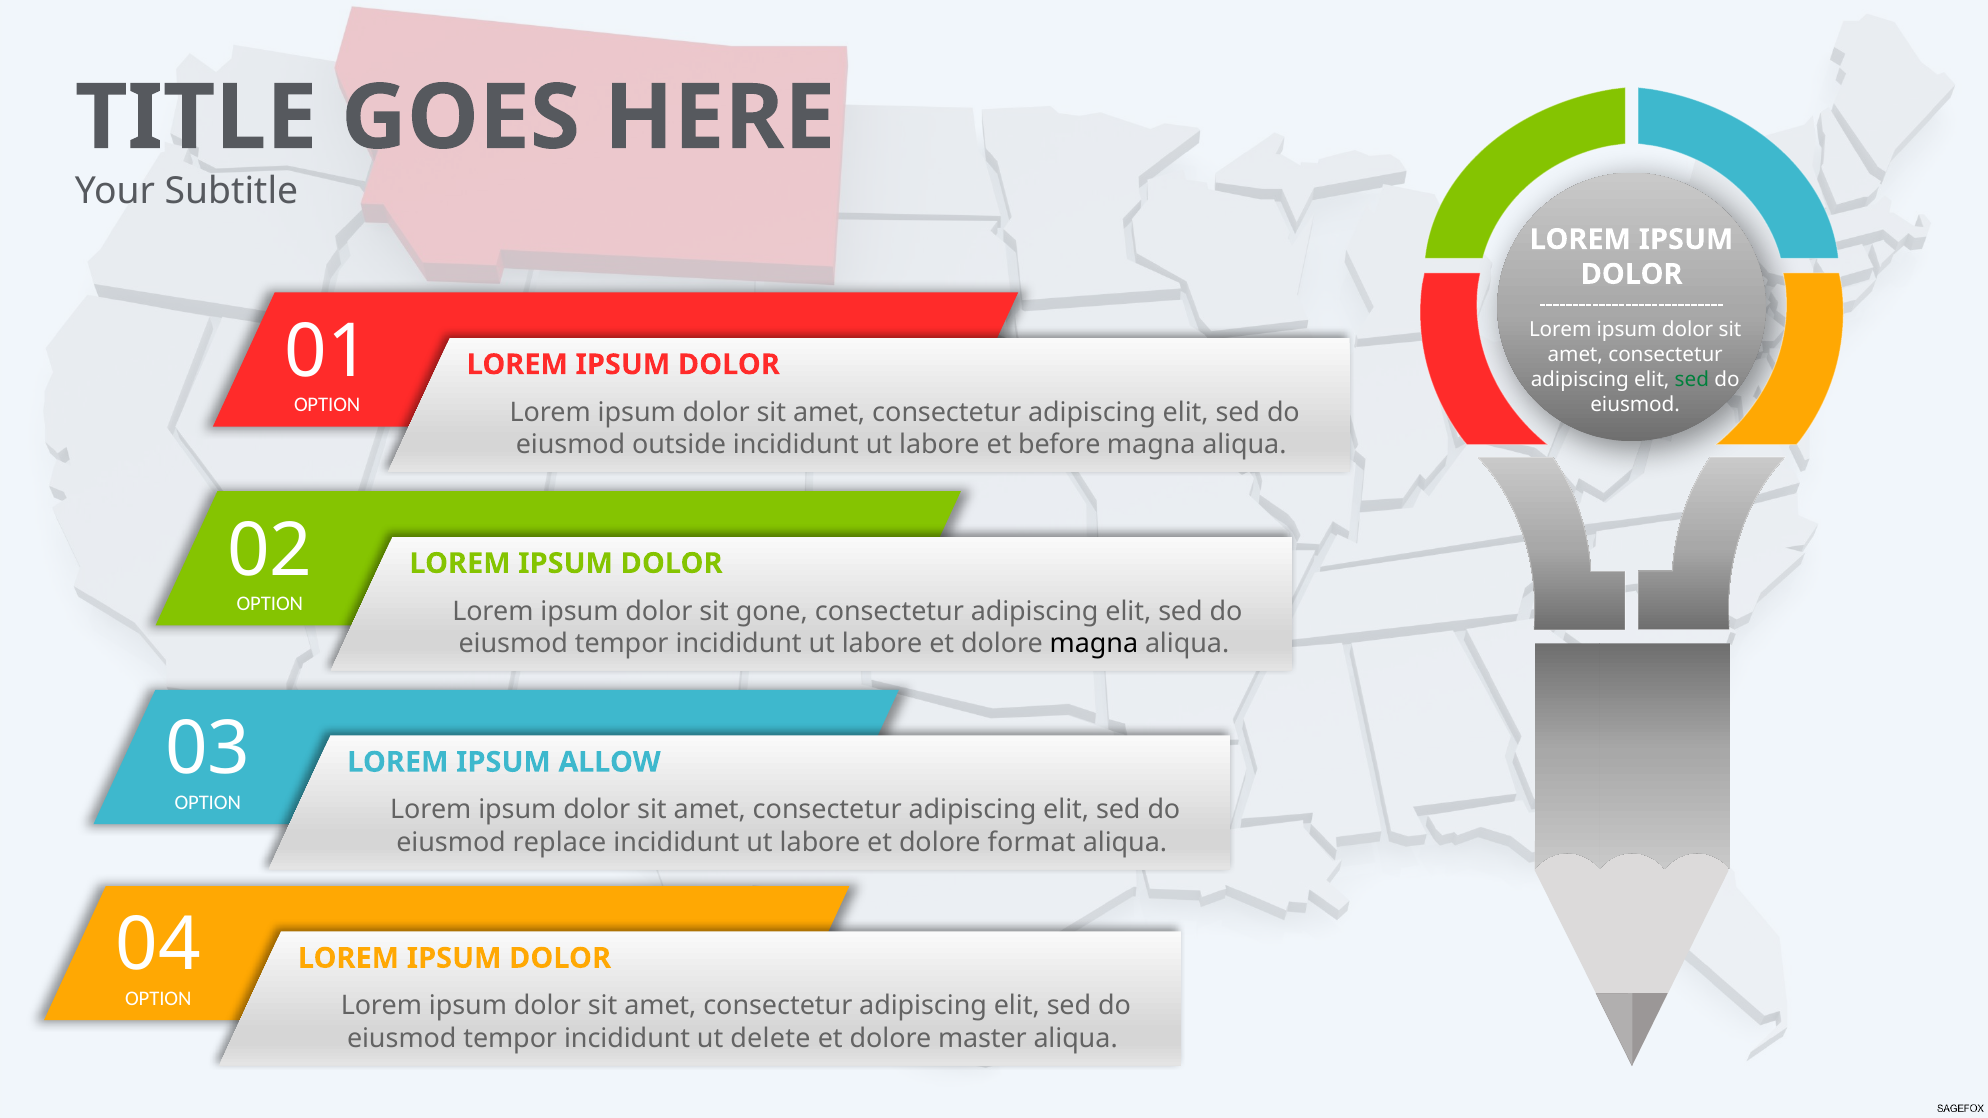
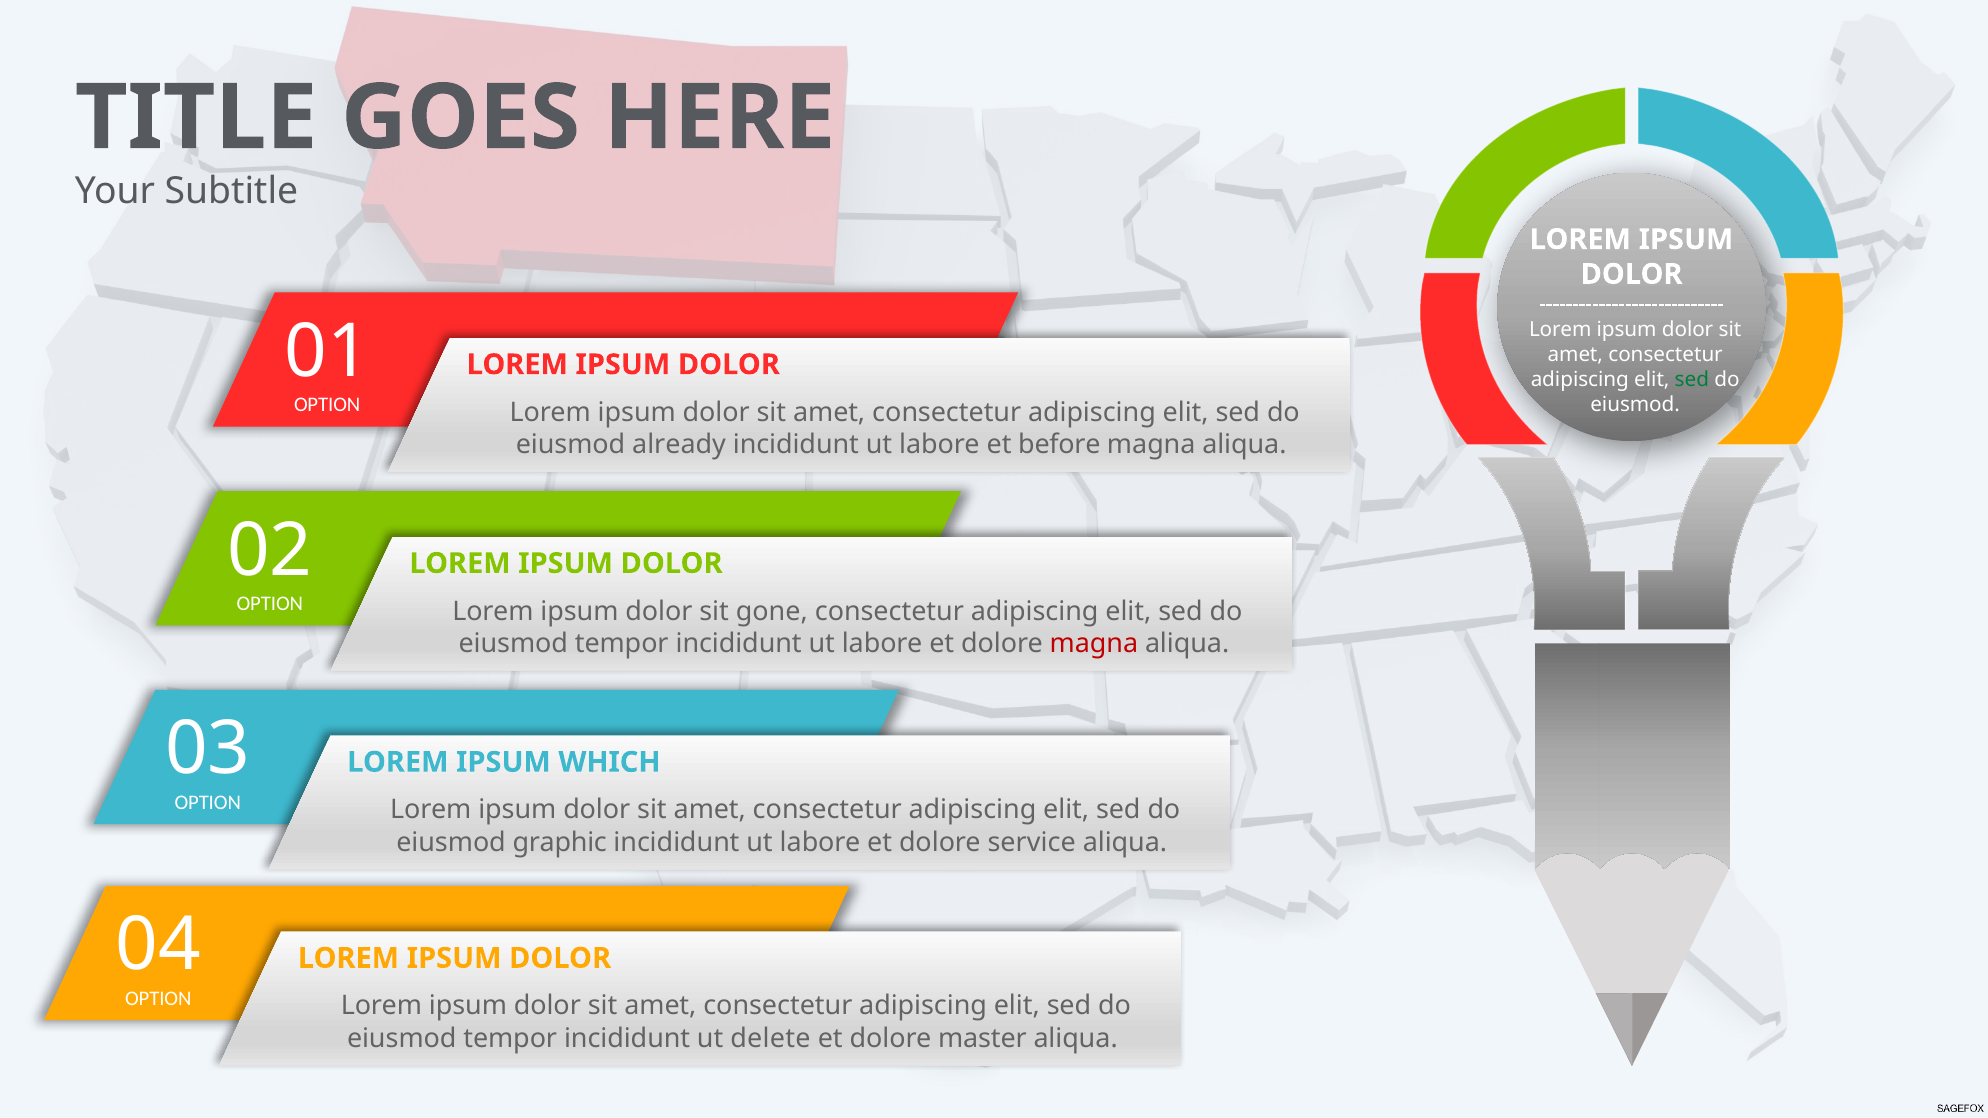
outside: outside -> already
magna at (1094, 644) colour: black -> red
ALLOW: ALLOW -> WHICH
replace: replace -> graphic
format: format -> service
